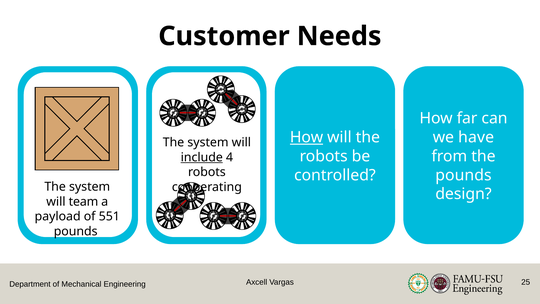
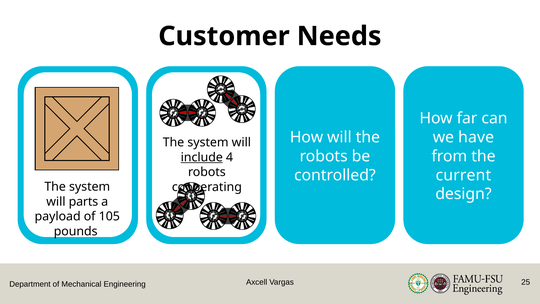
How at (306, 137) underline: present -> none
pounds at (463, 175): pounds -> current
team: team -> parts
551: 551 -> 105
